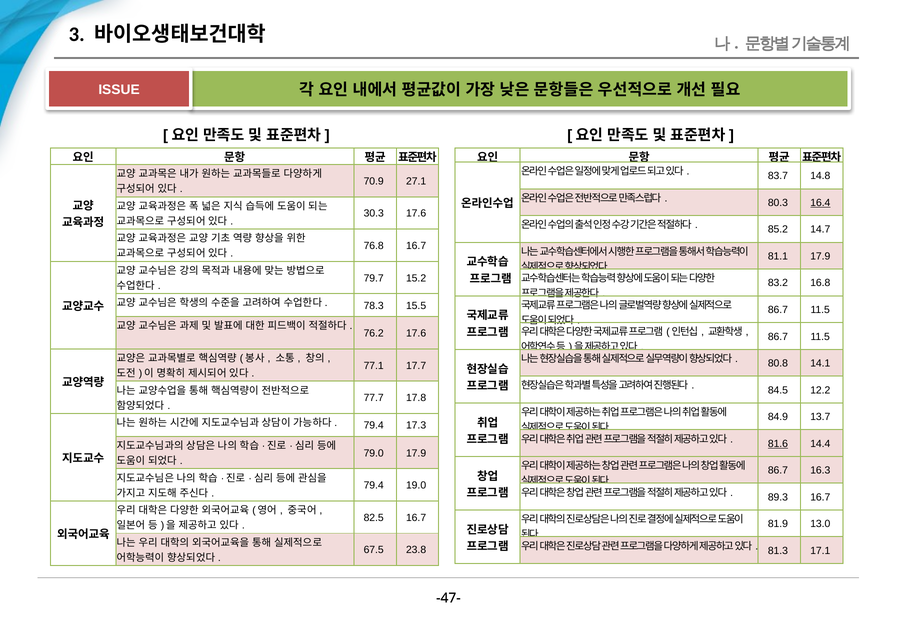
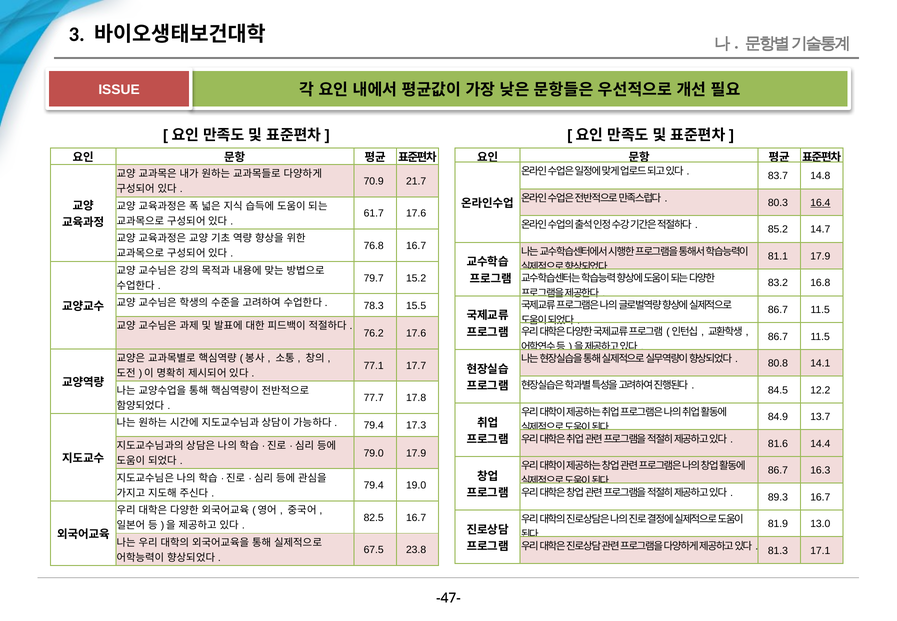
27.1: 27.1 -> 21.7
30.3: 30.3 -> 61.7
81.6 underline: present -> none
